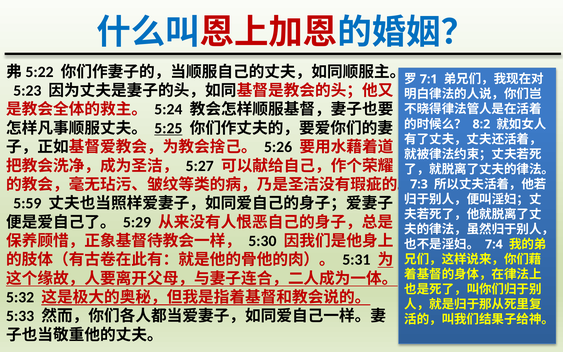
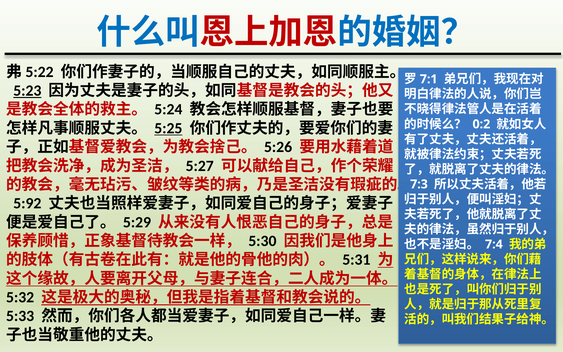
5:23 underline: none -> present
8:2: 8:2 -> 0:2
5:59: 5:59 -> 5:92
